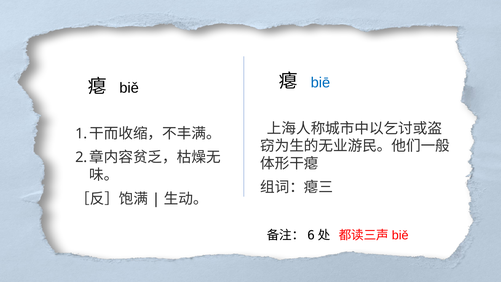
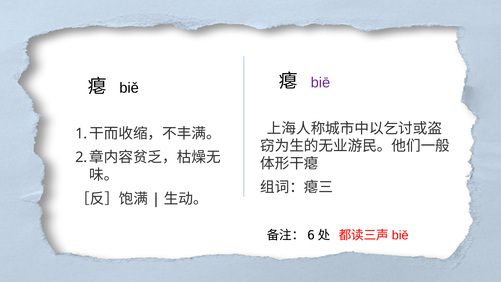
biē colour: blue -> purple
